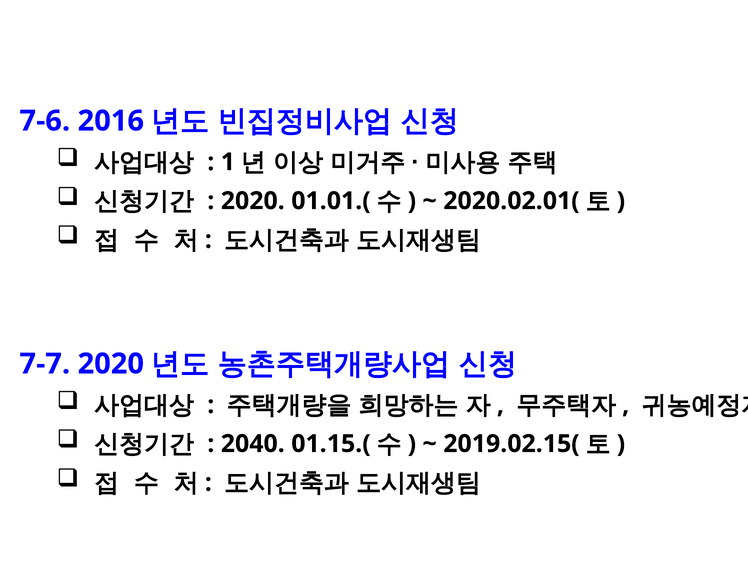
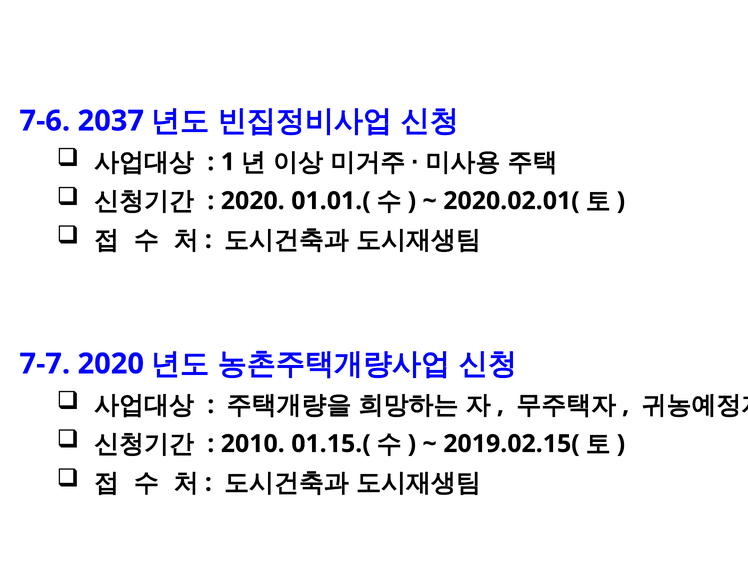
2016: 2016 -> 2037
2040: 2040 -> 2010
